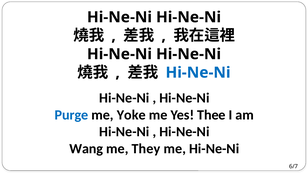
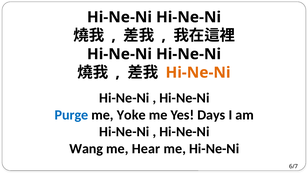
Hi-Ne-Ni at (198, 73) colour: blue -> orange
Thee: Thee -> Days
They: They -> Hear
